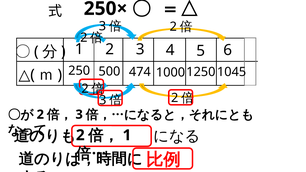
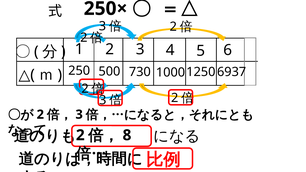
474: 474 -> 730
1045: 1045 -> 6937
1 at (127, 135): 1 -> 8
